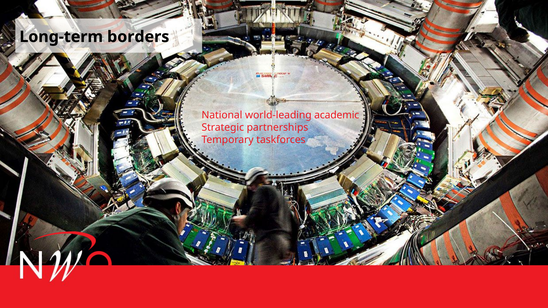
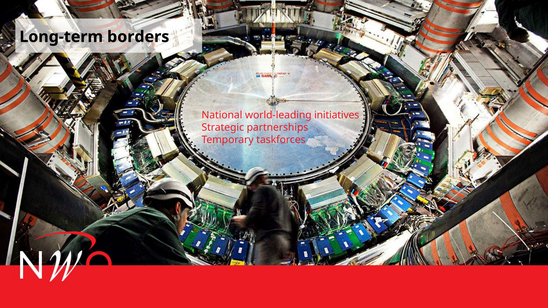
academic: academic -> initiatives
